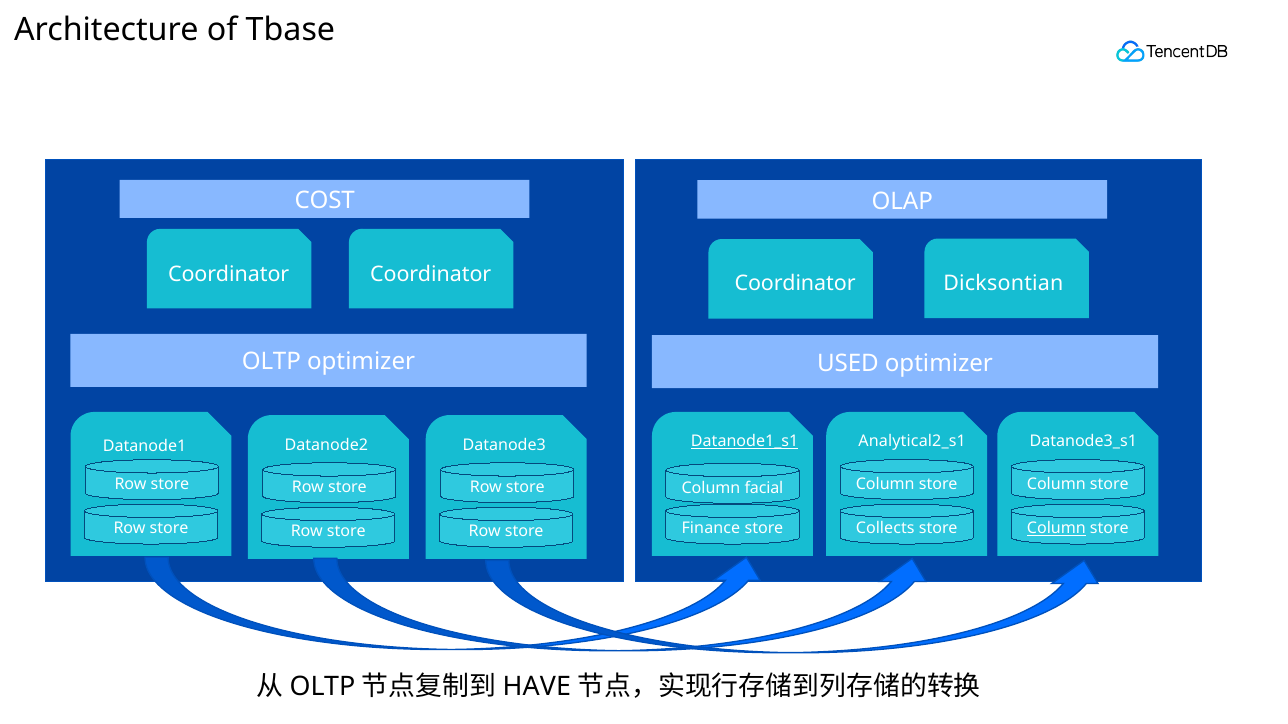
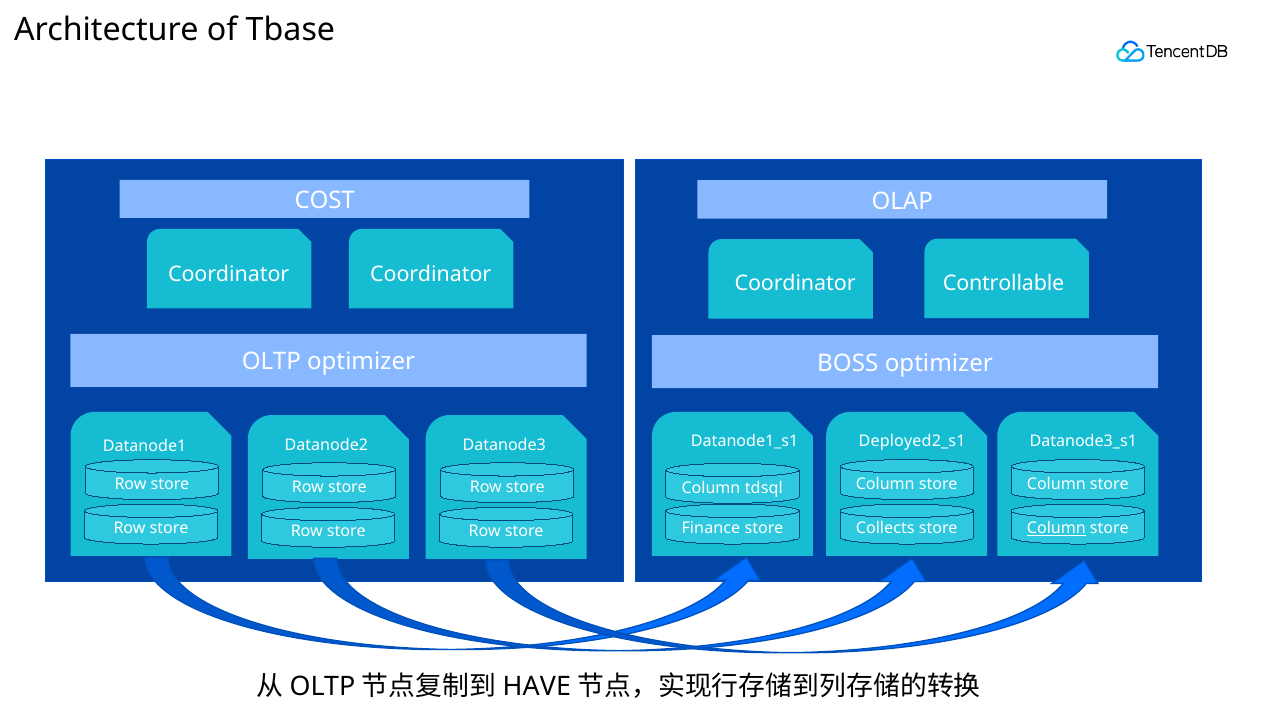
Dicksontian: Dicksontian -> Controllable
USED: USED -> BOSS
Datanode1_s1 underline: present -> none
Analytical2_s1: Analytical2_s1 -> Deployed2_s1
facial: facial -> tdsql
